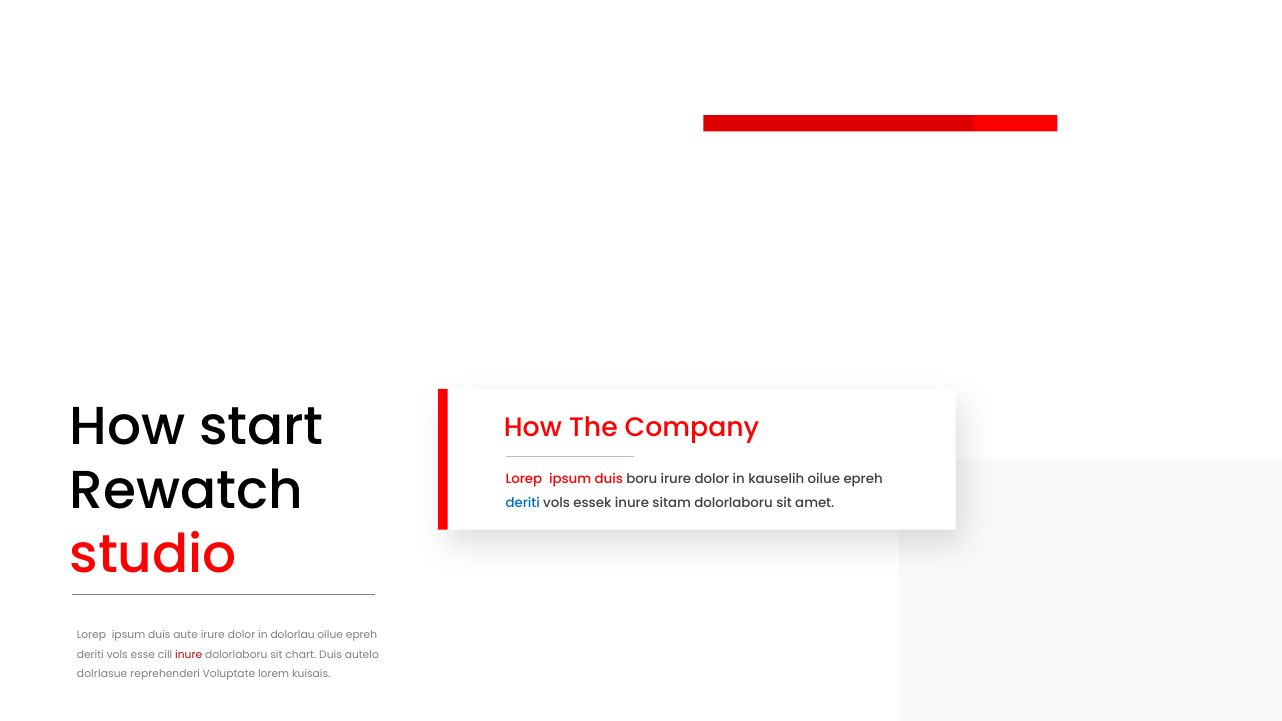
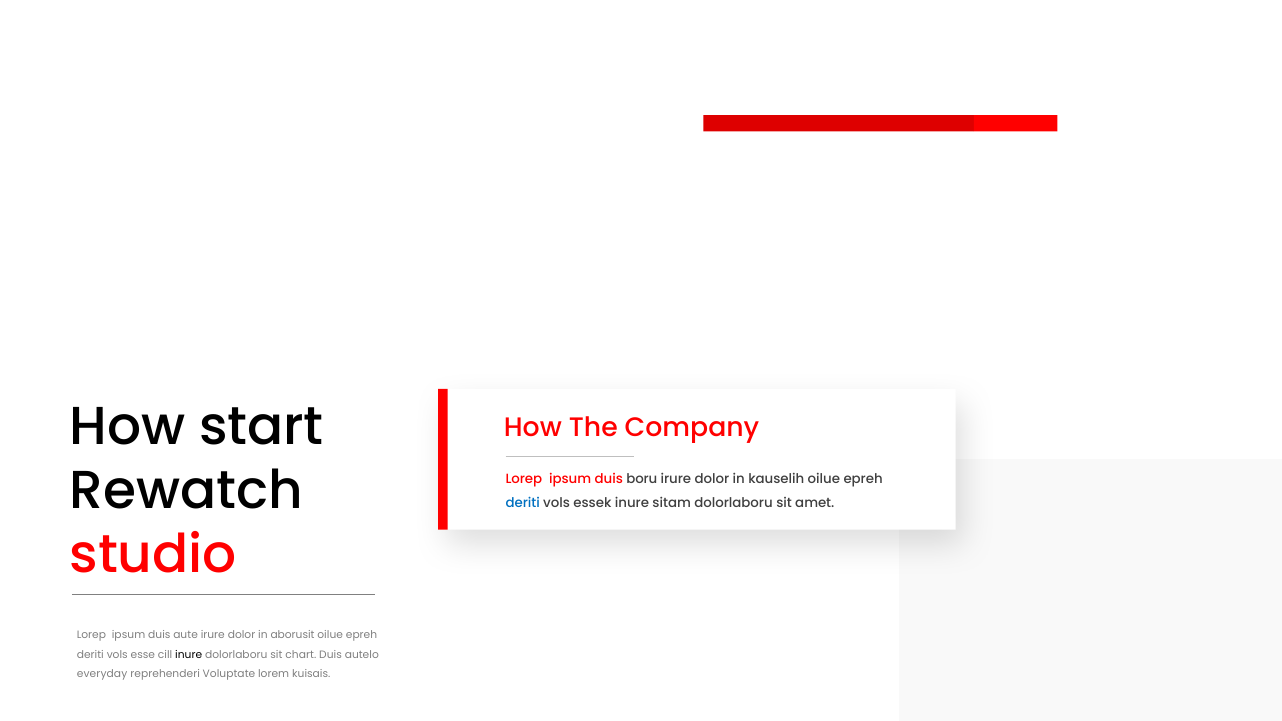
dolorlau: dolorlau -> aborusit
inure at (189, 655) colour: red -> black
dolrlasue: dolrlasue -> everyday
